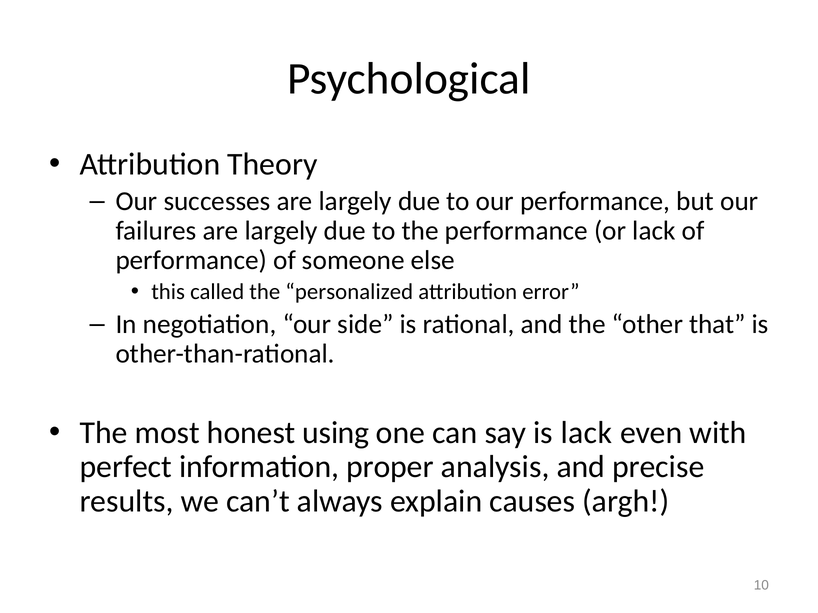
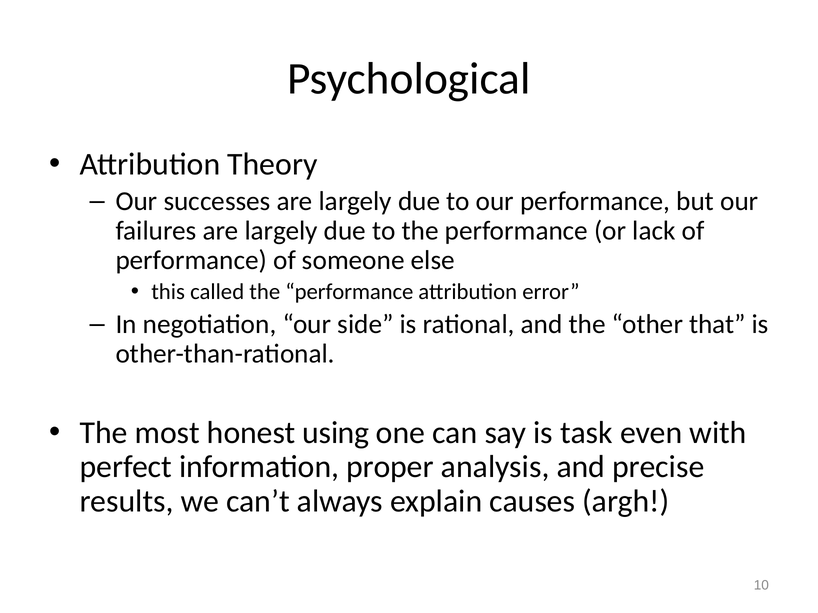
called the personalized: personalized -> performance
is lack: lack -> task
